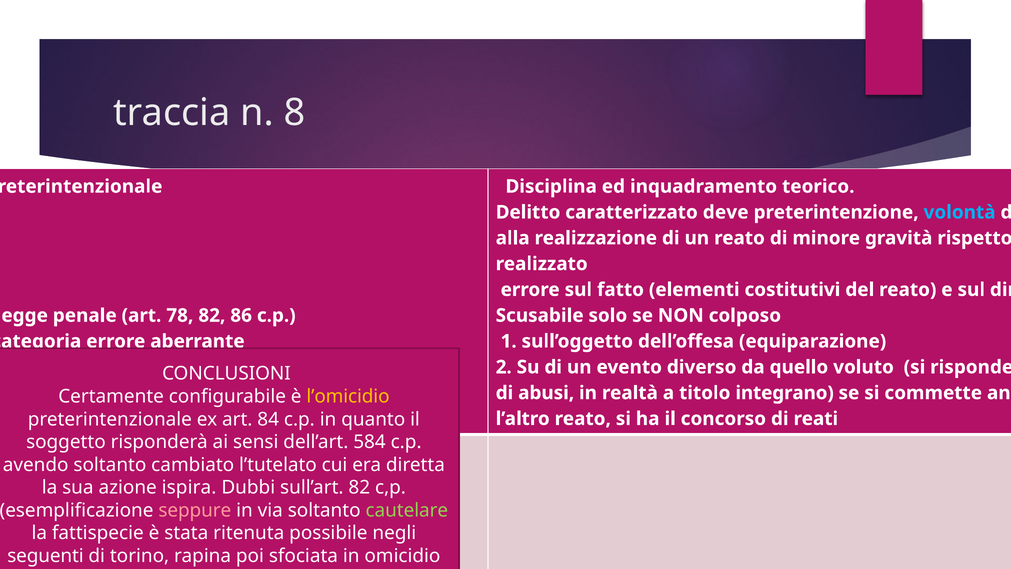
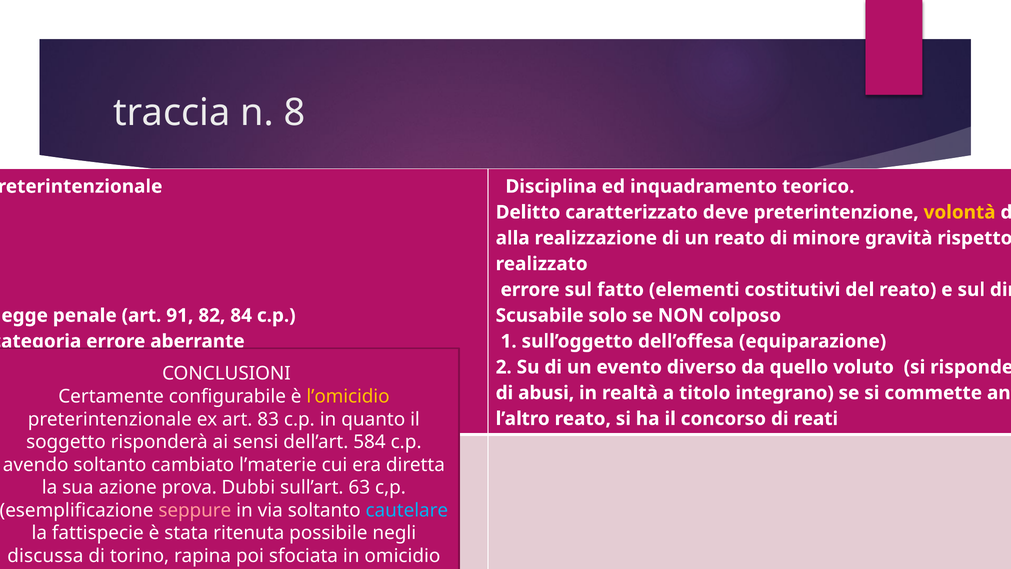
volontà colour: light blue -> yellow
78: 78 -> 91
86: 86 -> 84
84: 84 -> 83
l’tutelato: l’tutelato -> l’materie
ispira: ispira -> prova
sull’art 82: 82 -> 63
cautelare colour: light green -> light blue
seguenti: seguenti -> discussa
